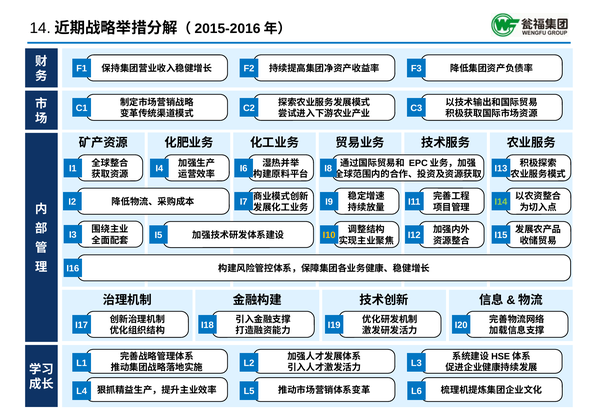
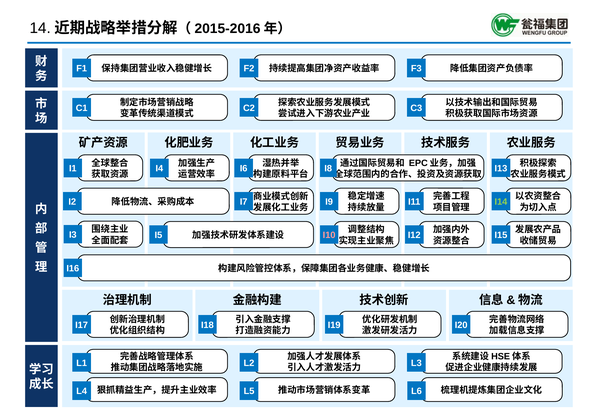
I10 colour: yellow -> pink
